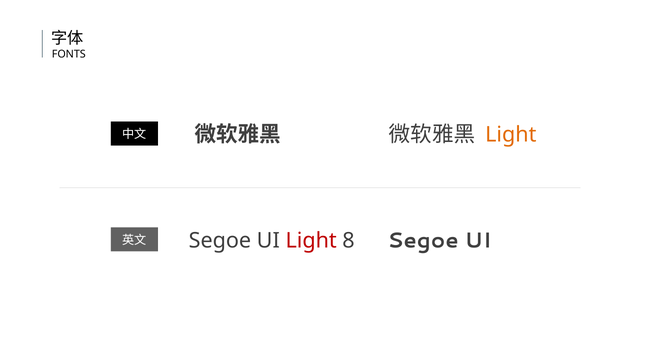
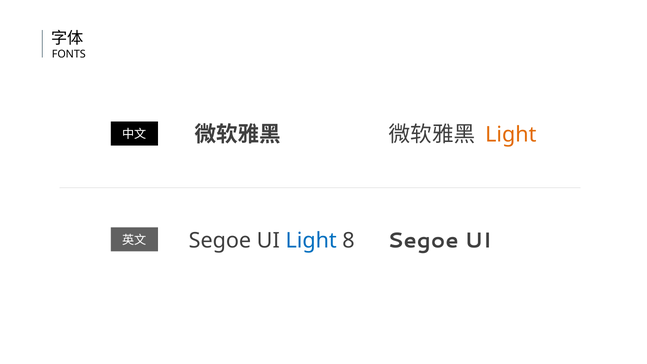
Light at (311, 241) colour: red -> blue
